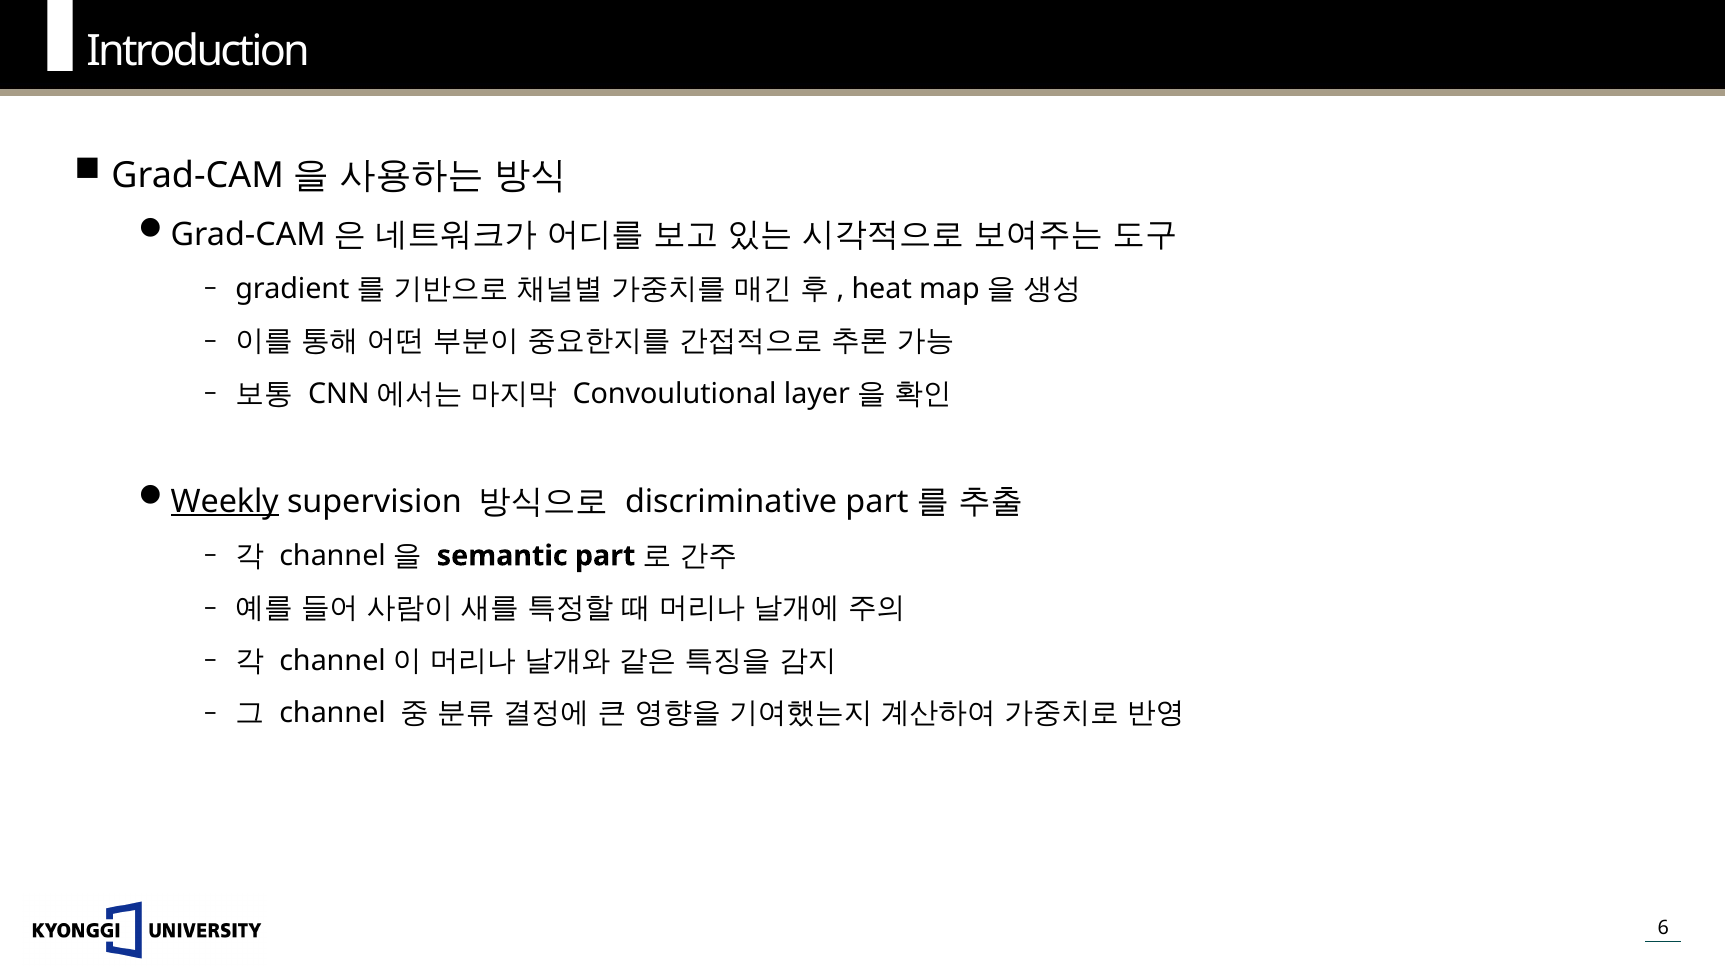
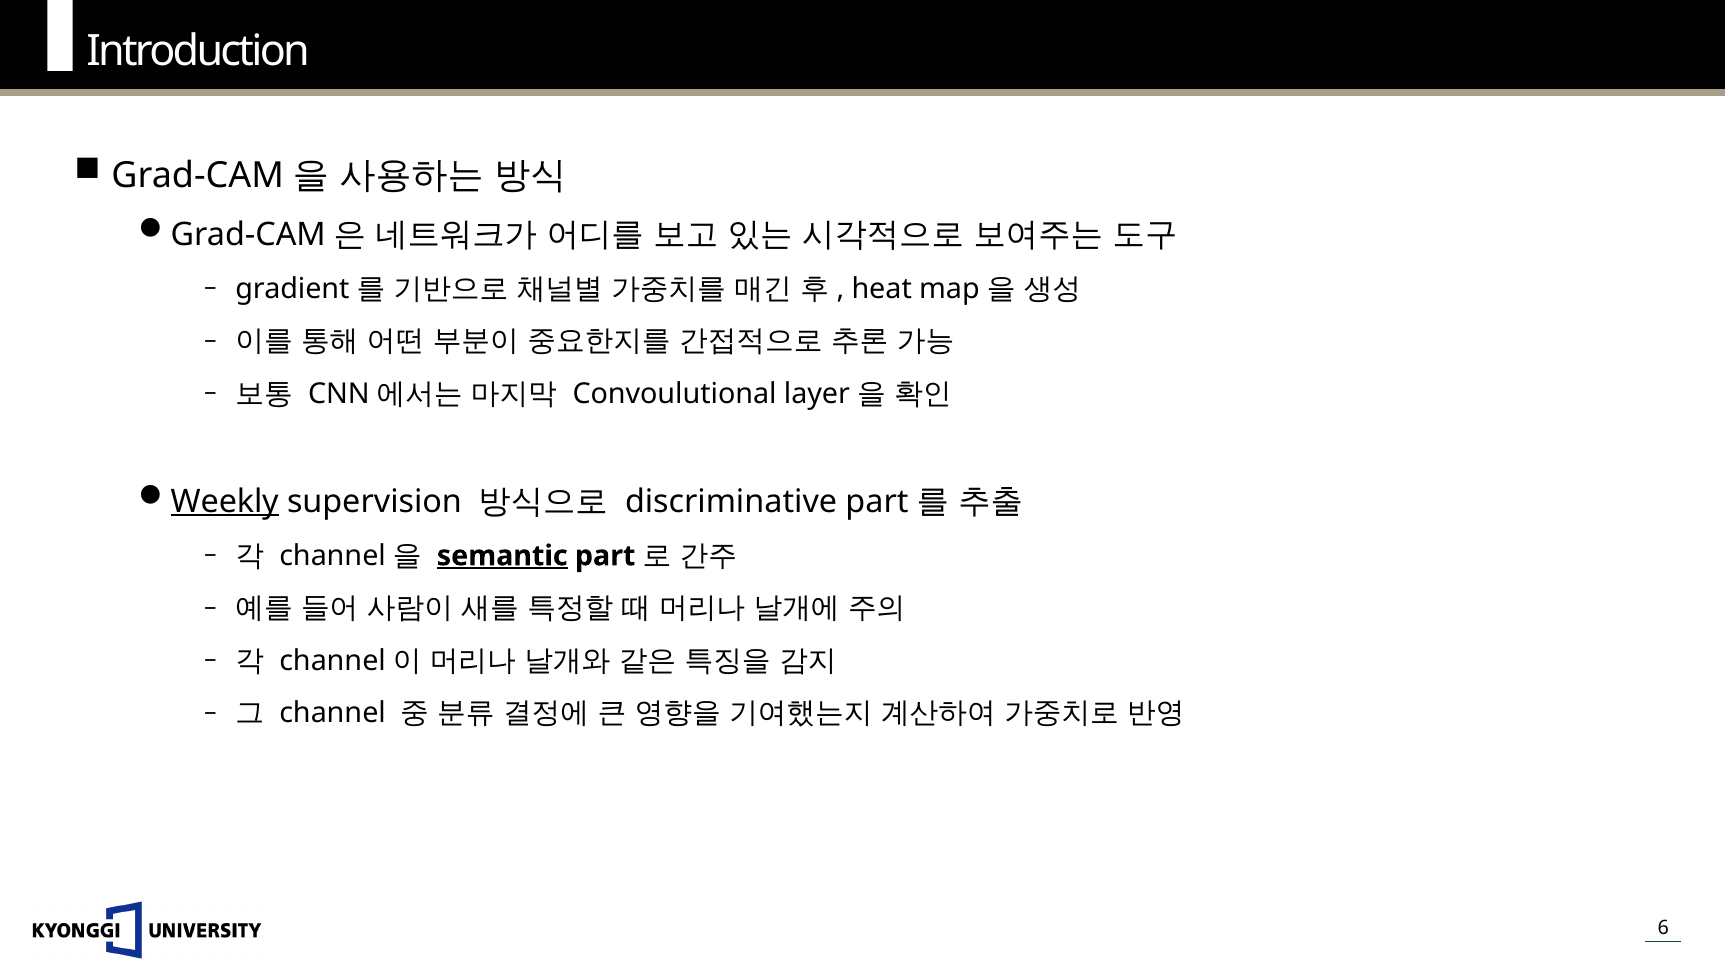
semantic underline: none -> present
